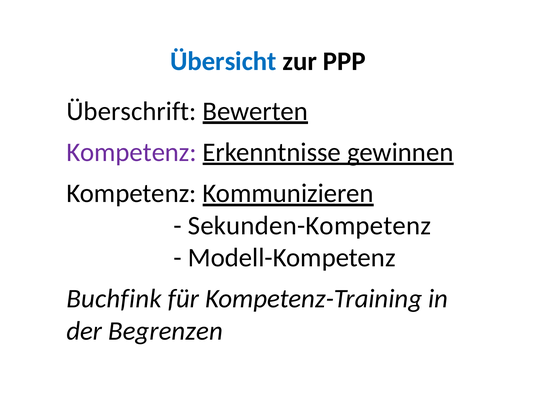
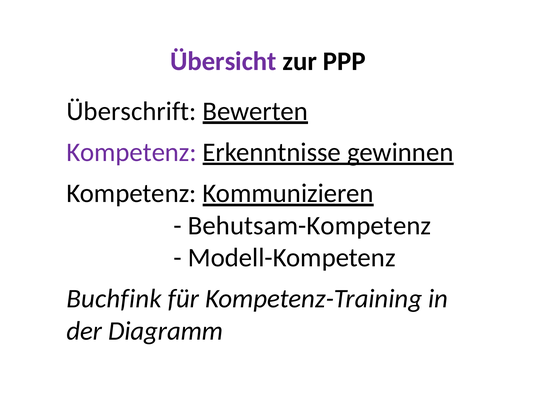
Übersicht colour: blue -> purple
Sekunden-Kompetenz: Sekunden-Kompetenz -> Behutsam-Kompetenz
Begrenzen: Begrenzen -> Diagramm
